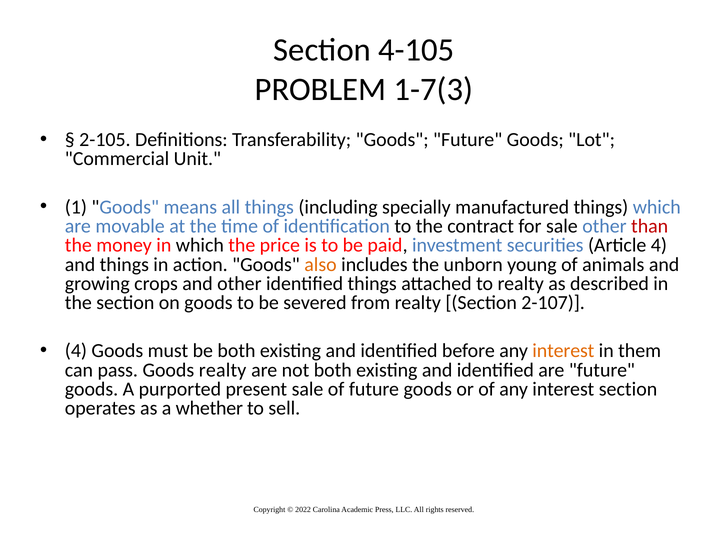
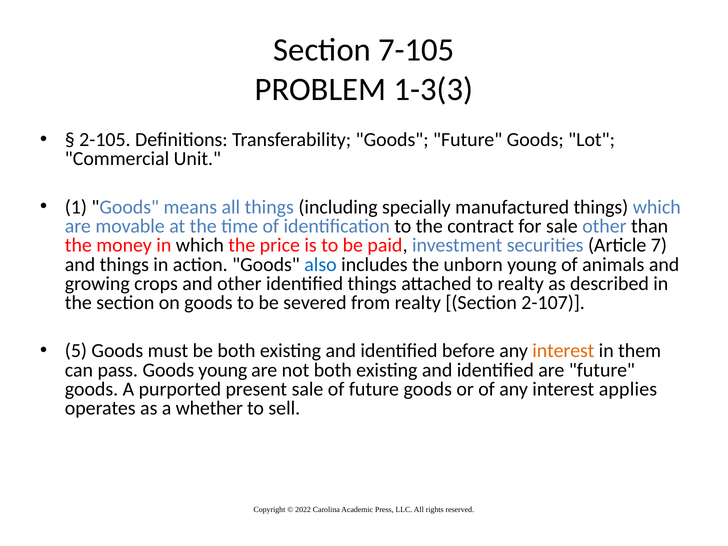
4-105: 4-105 -> 7-105
1-7(3: 1-7(3 -> 1-3(3
than colour: red -> black
Article 4: 4 -> 7
also colour: orange -> blue
4 at (76, 351): 4 -> 5
Goods realty: realty -> young
interest section: section -> applies
